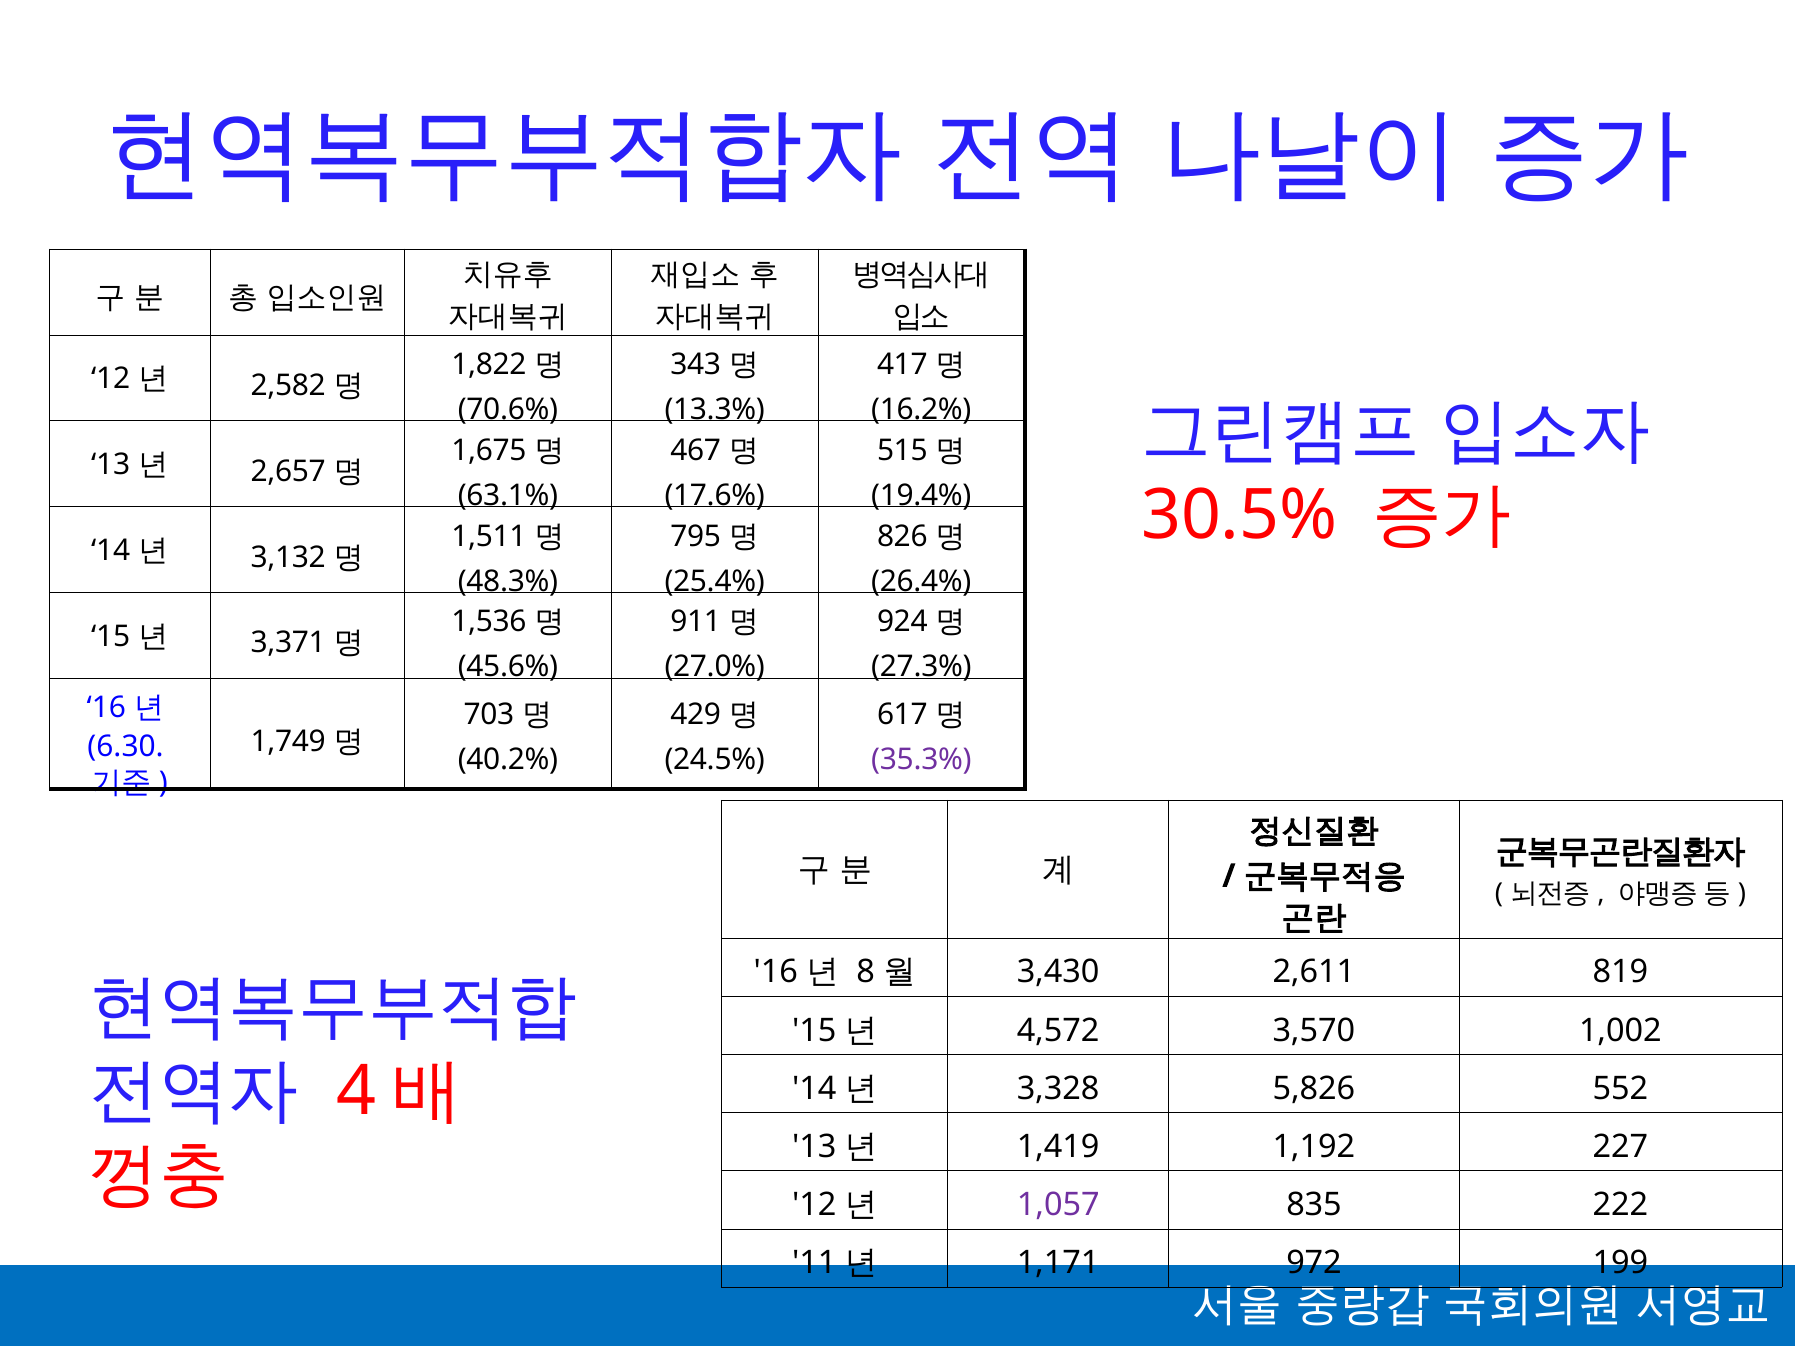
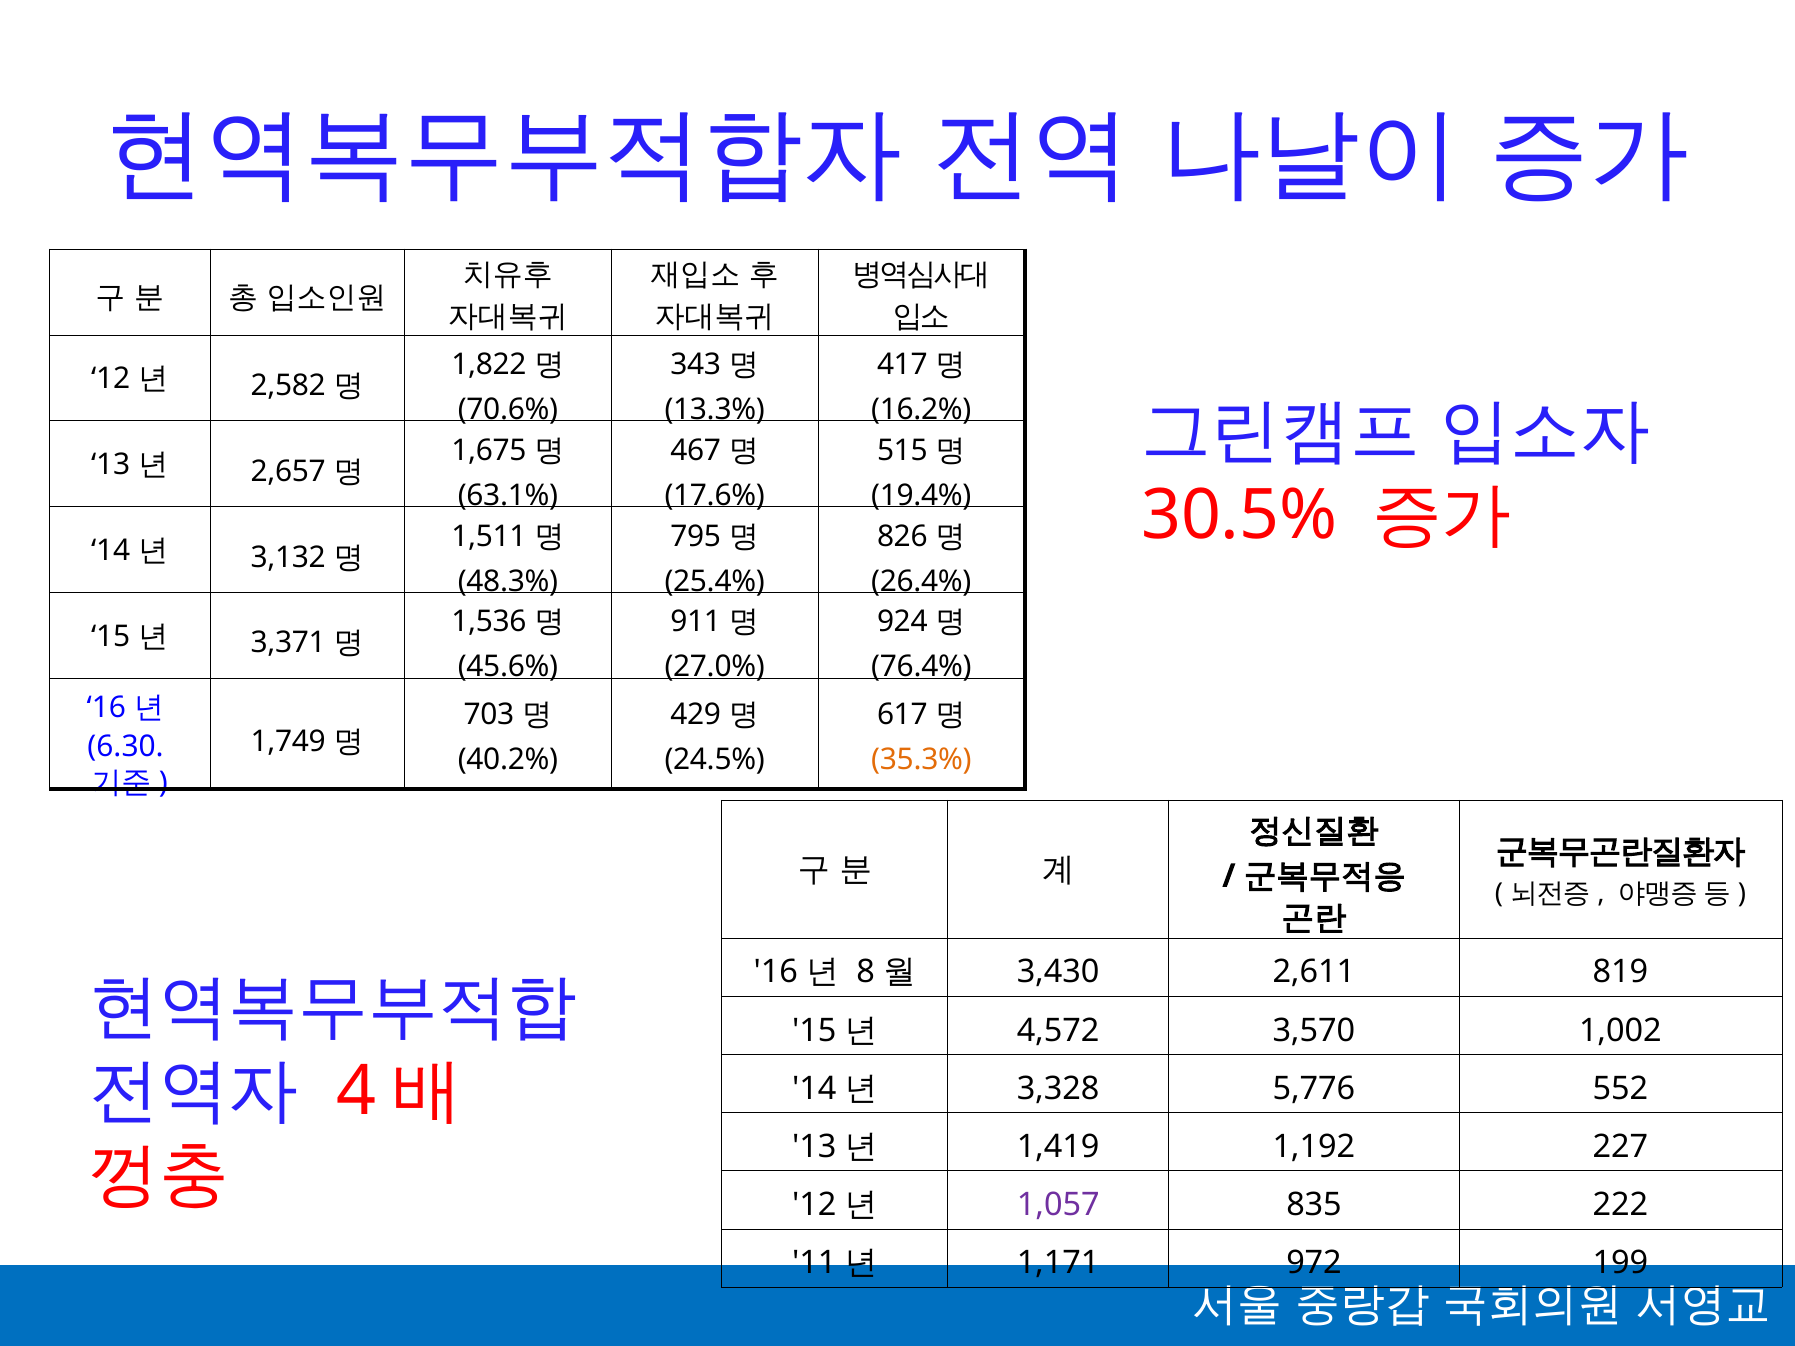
27.3%: 27.3% -> 76.4%
35.3% colour: purple -> orange
5,826: 5,826 -> 5,776
